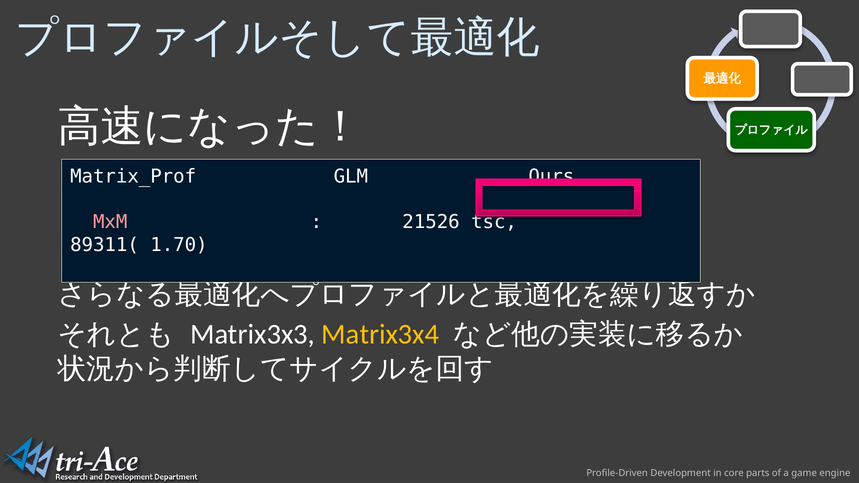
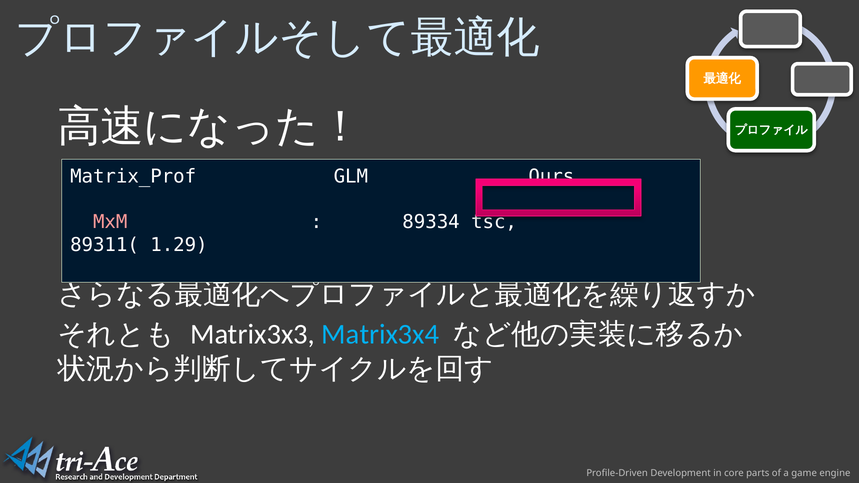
21526: 21526 -> 89334
1.70: 1.70 -> 1.29
Matrix3x4 colour: yellow -> light blue
